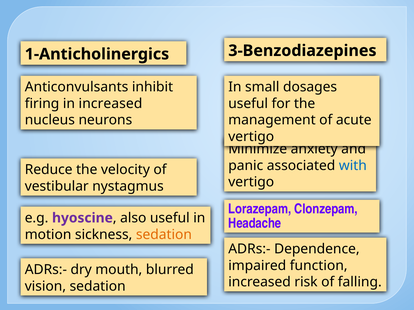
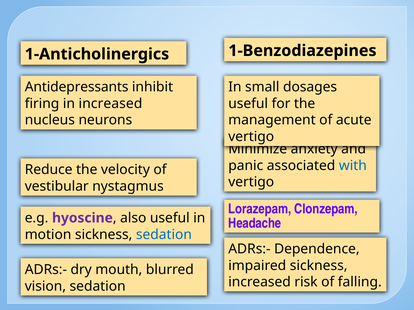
3-Benzodiazepines: 3-Benzodiazepines -> 1-Benzodiazepines
Anticonvulsants: Anticonvulsants -> Antidepressants
sedation at (164, 235) colour: orange -> blue
impaired function: function -> sickness
